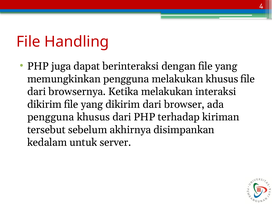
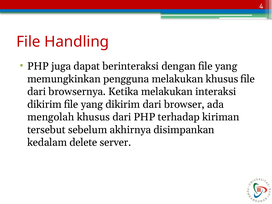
pengguna at (51, 117): pengguna -> mengolah
untuk: untuk -> delete
